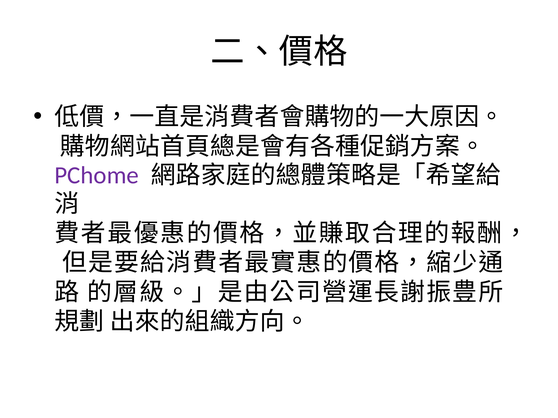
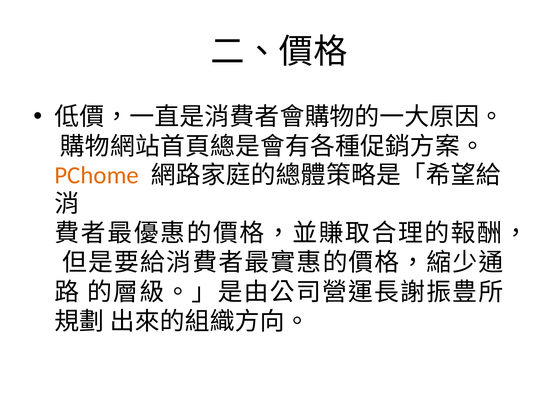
PChome colour: purple -> orange
